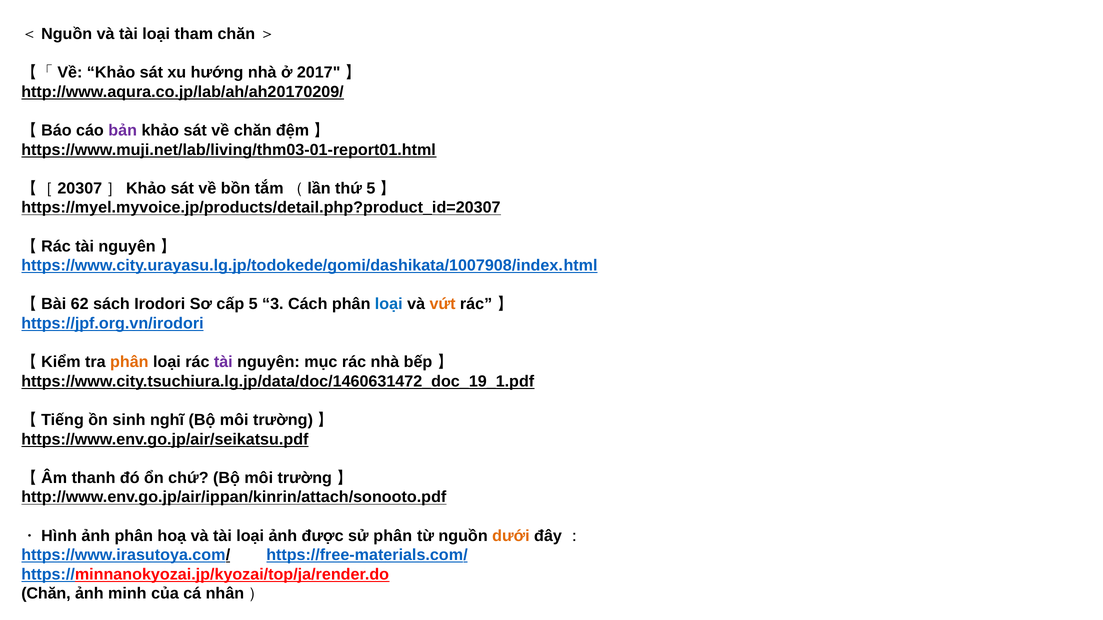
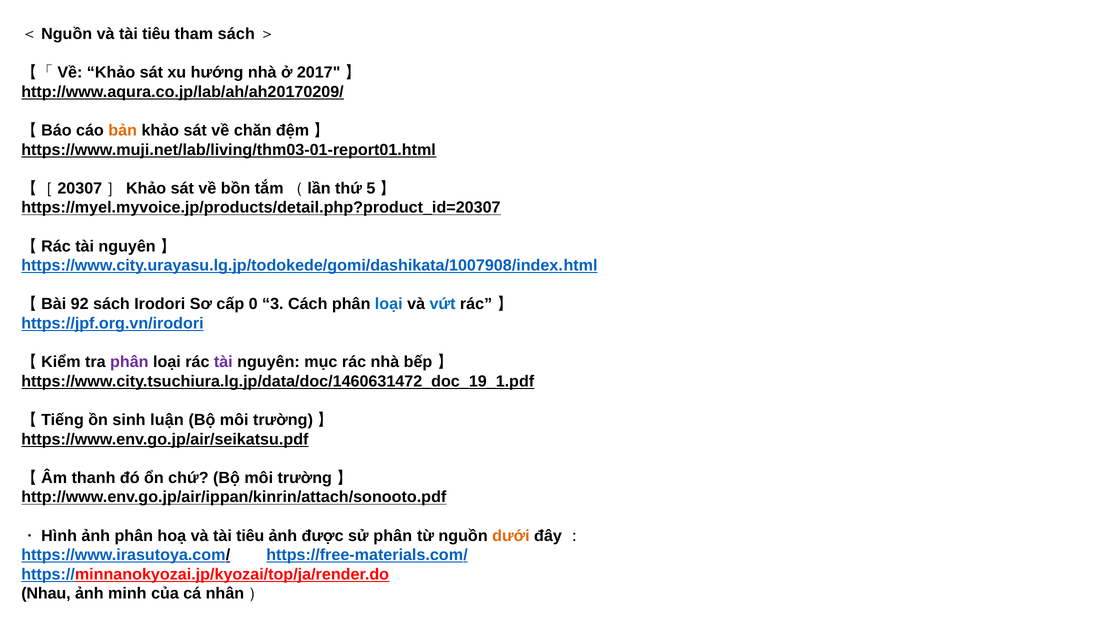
＜Nguồn và tài loại: loại -> tiêu
tham chăn: chăn -> sách
bản colour: purple -> orange
62: 62 -> 92
cấp 5: 5 -> 0
vứt colour: orange -> blue
phân at (129, 362) colour: orange -> purple
nghĩ: nghĩ -> luận
hoạ và tài loại: loại -> tiêu
Chăn at (46, 594): Chăn -> Nhau
